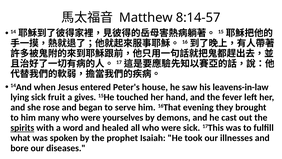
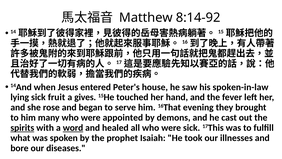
8:14-57: 8:14-57 -> 8:14-92
leavens-in-law: leavens-in-law -> spoken-in-law
yourselves: yourselves -> appointed
word underline: none -> present
